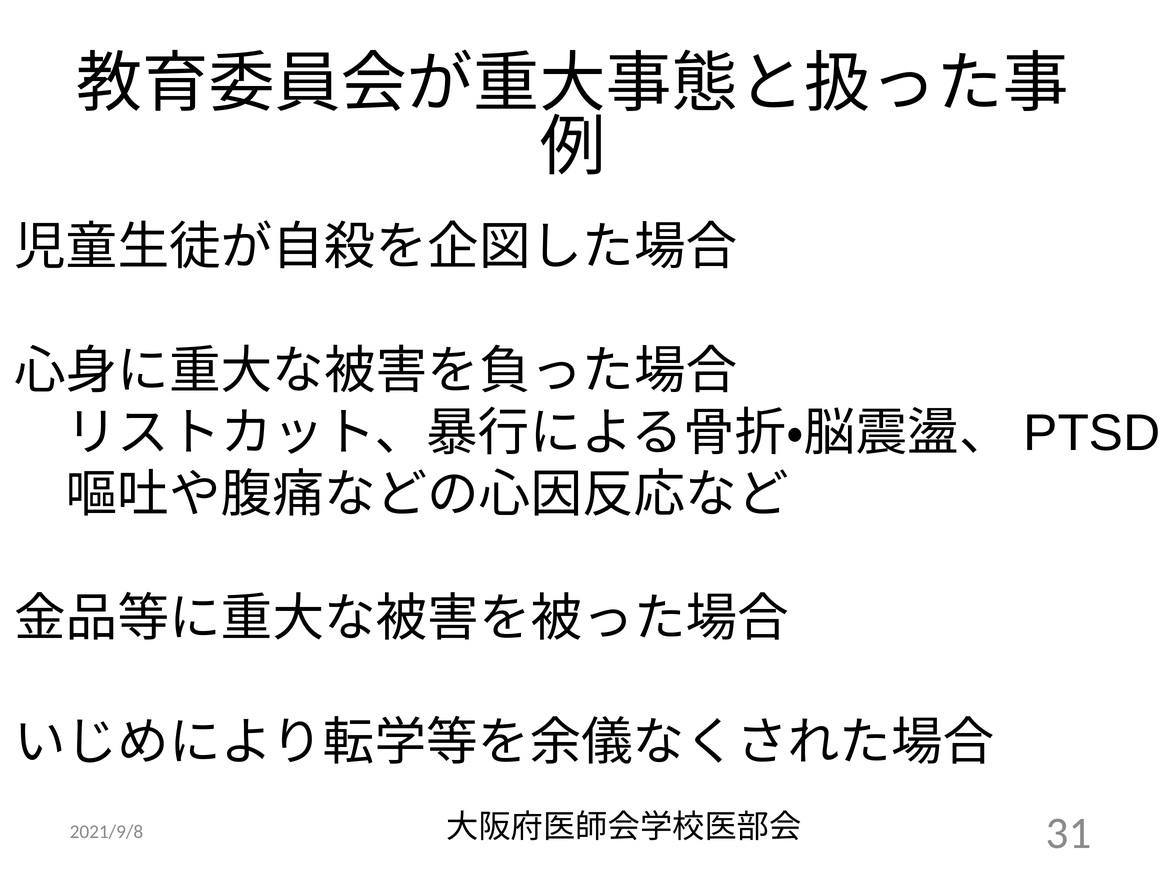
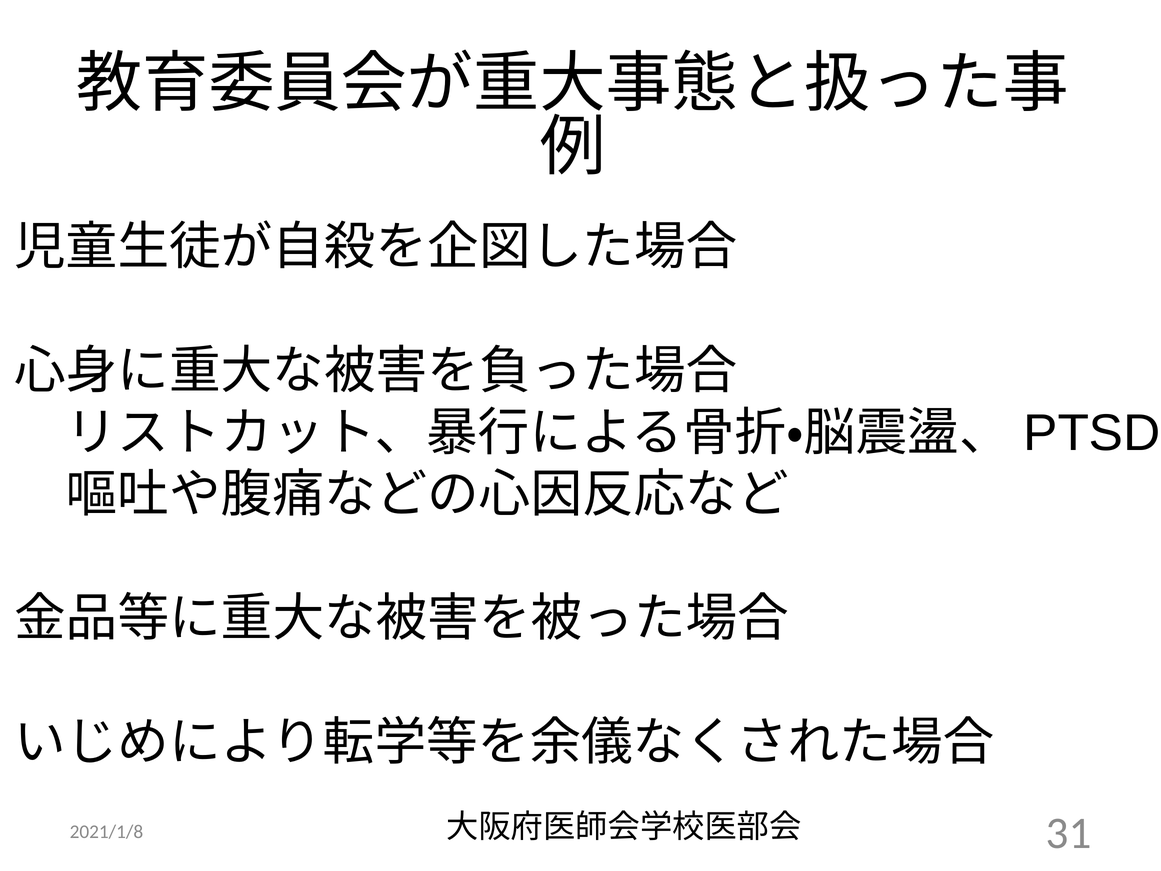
2021/9/8: 2021/9/8 -> 2021/1/8
